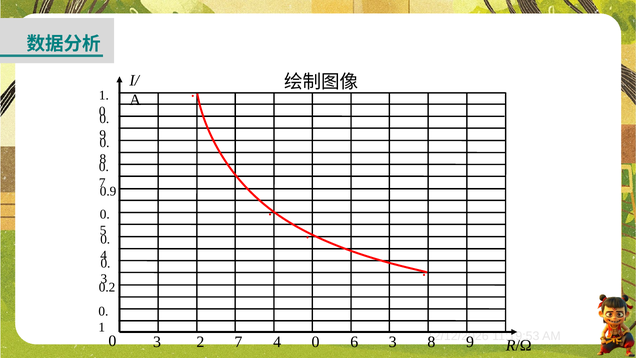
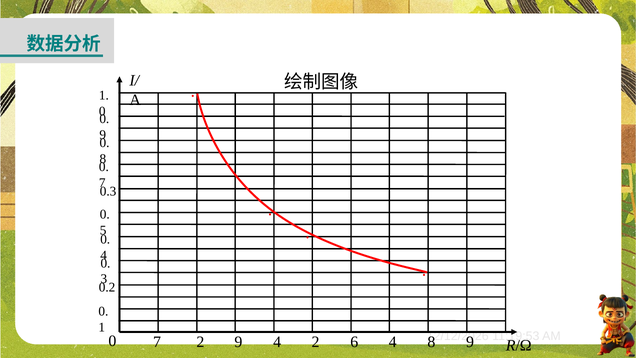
0.9: 0.9 -> 0.3
3 at (157, 342): 3 -> 7
2 7: 7 -> 9
0 at (316, 342): 0 -> 2
6 3: 3 -> 4
